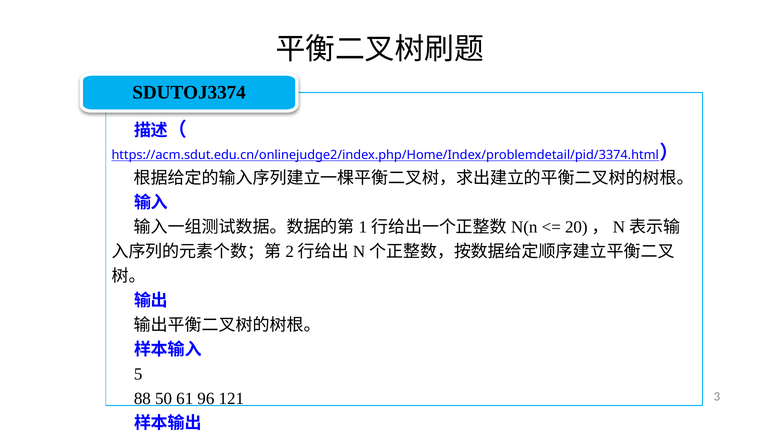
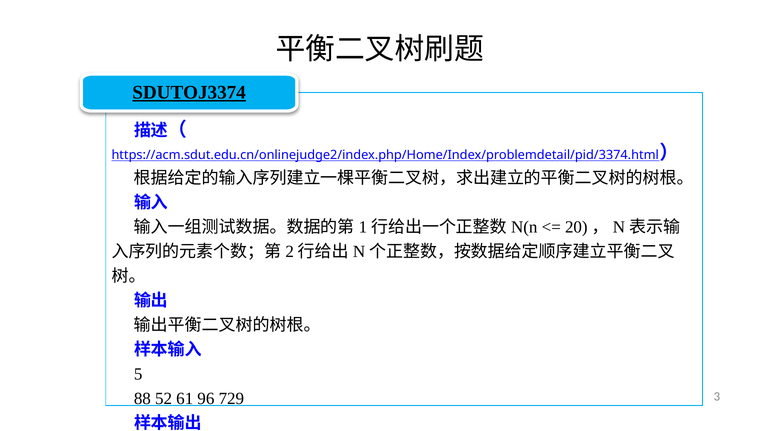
SDUTOJ3374 underline: none -> present
50: 50 -> 52
121: 121 -> 729
